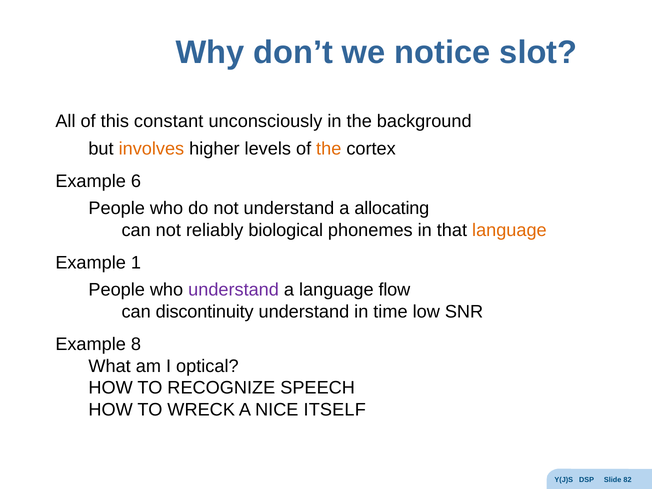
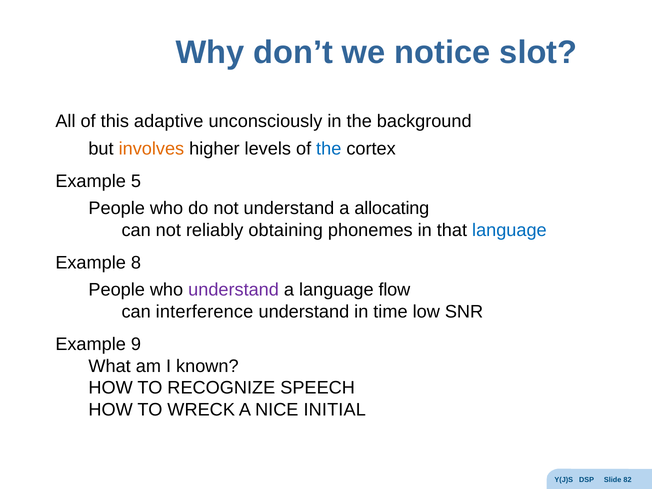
constant: constant -> adaptive
the at (329, 149) colour: orange -> blue
6: 6 -> 5
biological: biological -> obtaining
language at (509, 230) colour: orange -> blue
1: 1 -> 8
discontinuity: discontinuity -> interference
8: 8 -> 9
optical: optical -> known
ITSELF: ITSELF -> INITIAL
